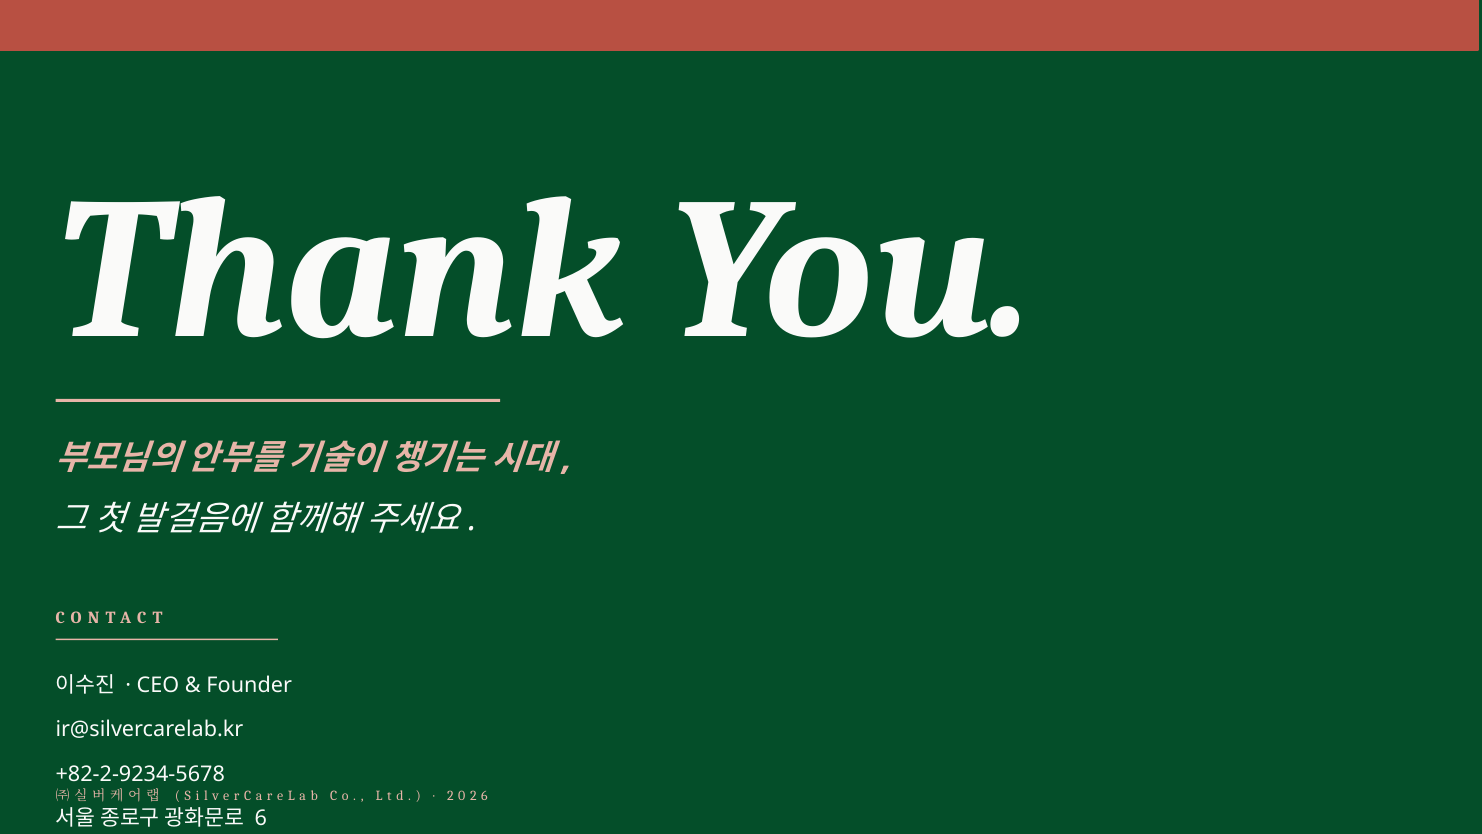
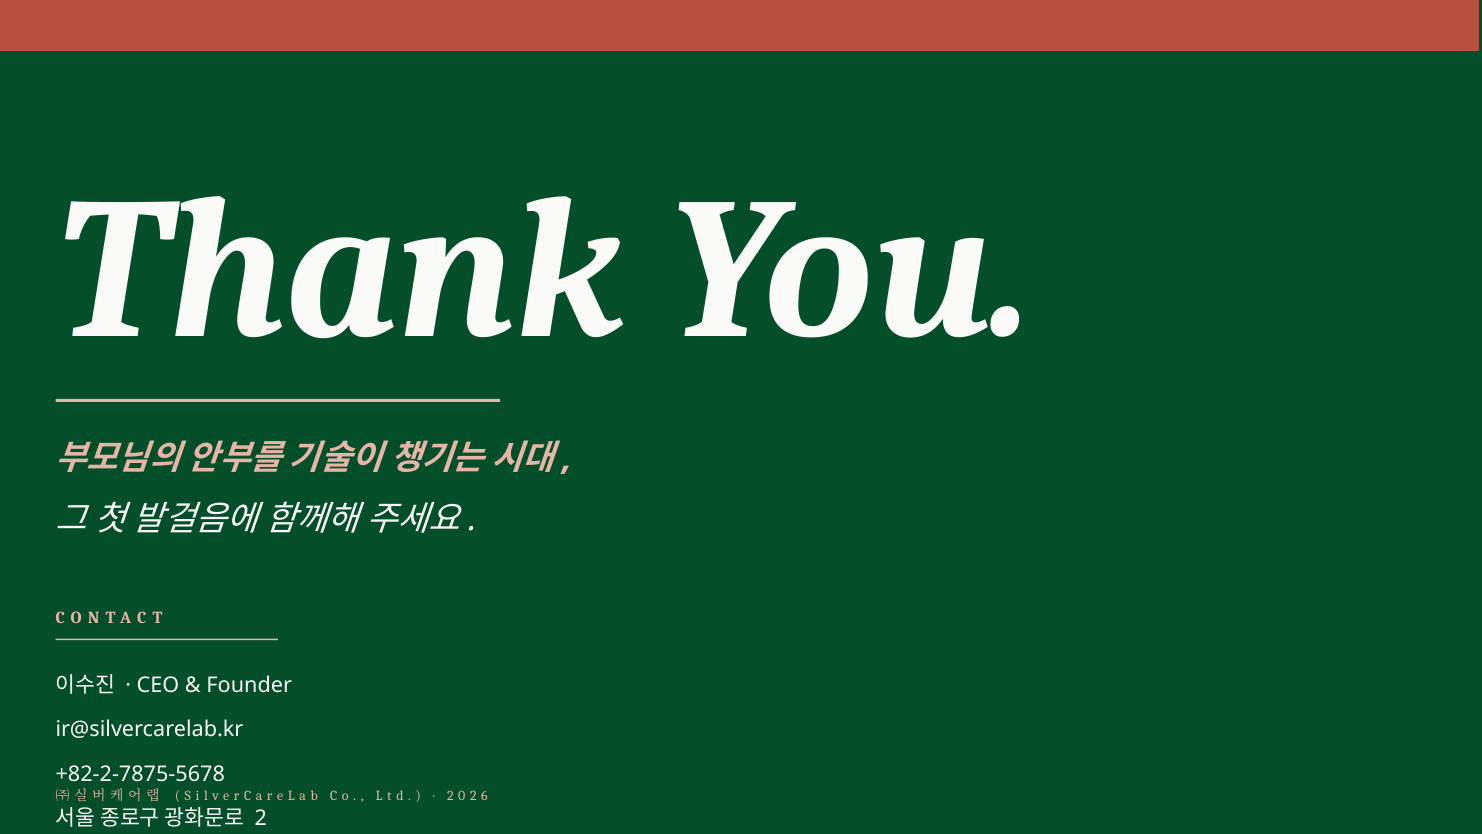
+82-2-9234-5678: +82-2-9234-5678 -> +82-2-7875-5678
6 at (261, 818): 6 -> 2
